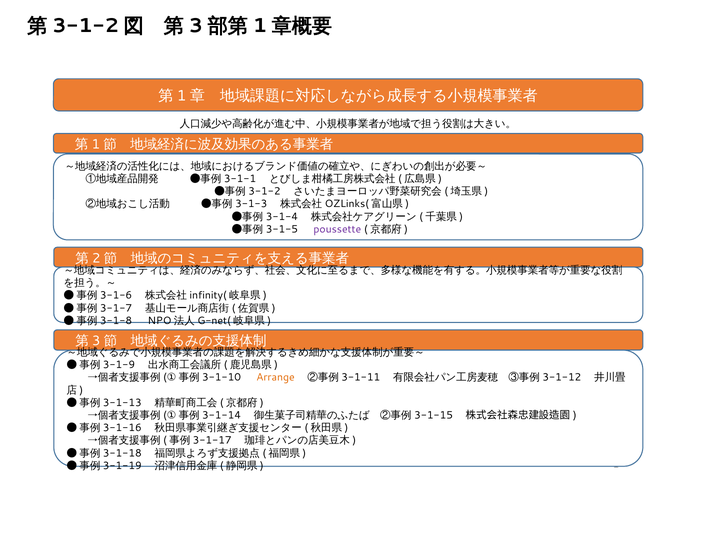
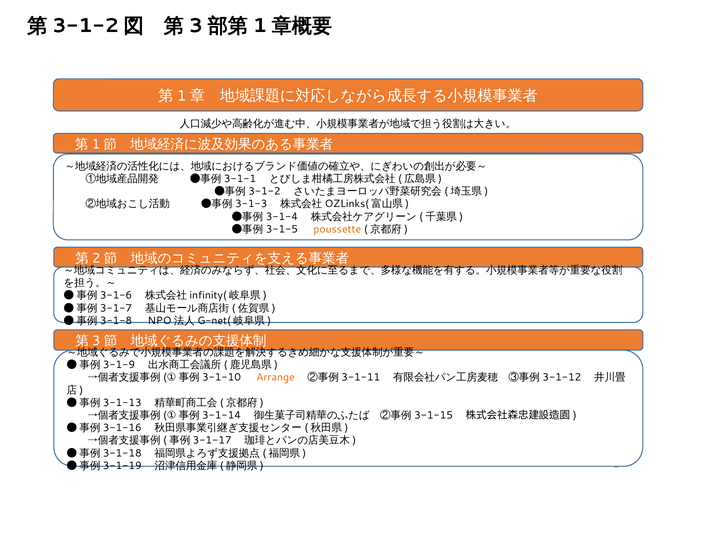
poussette colour: purple -> orange
